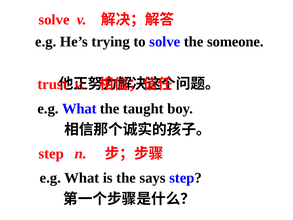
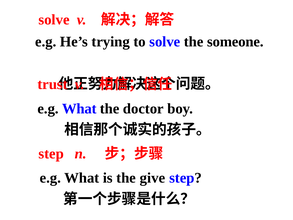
taught: taught -> doctor
says: says -> give
